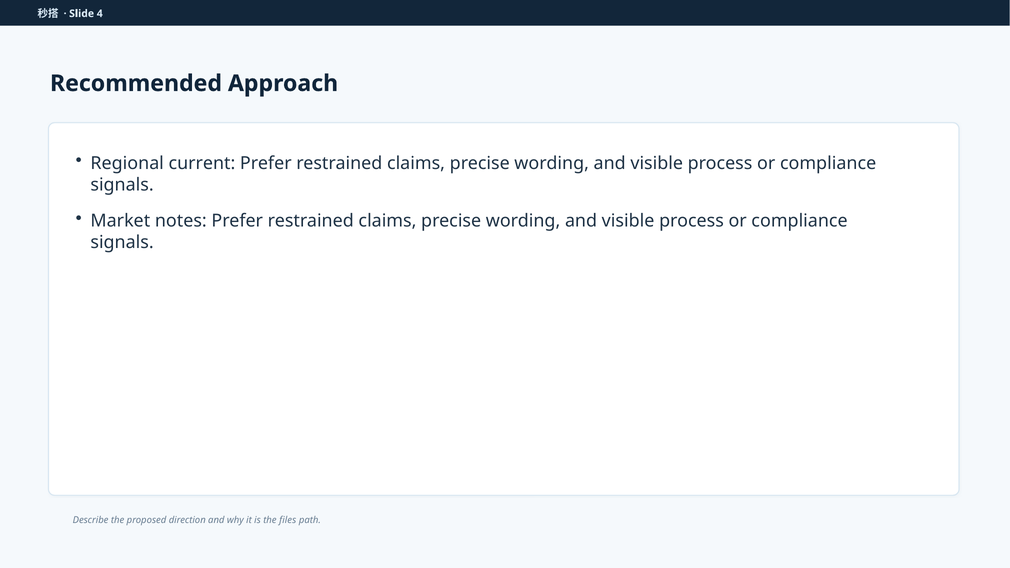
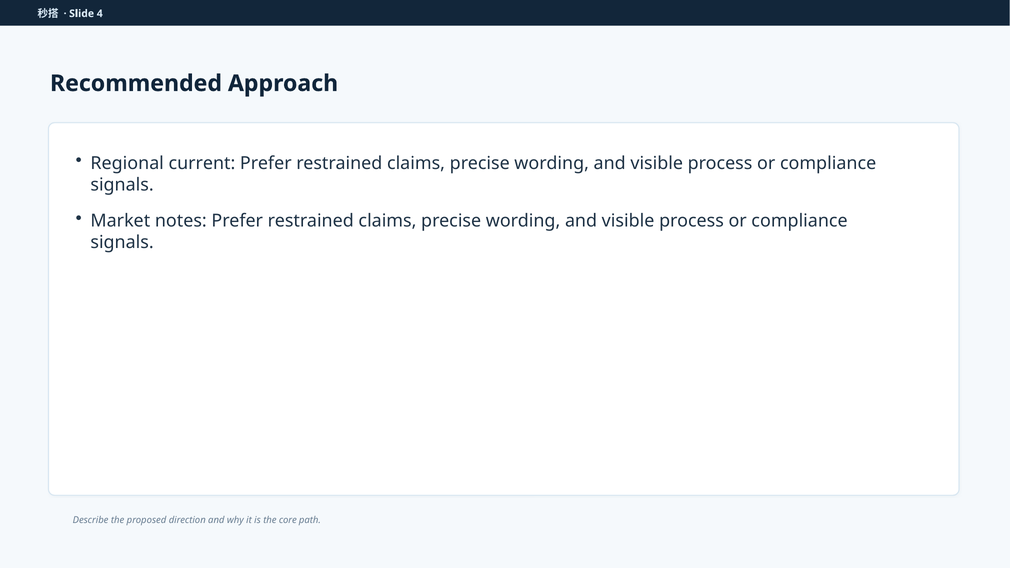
files: files -> core
